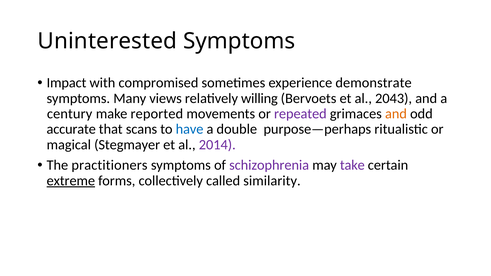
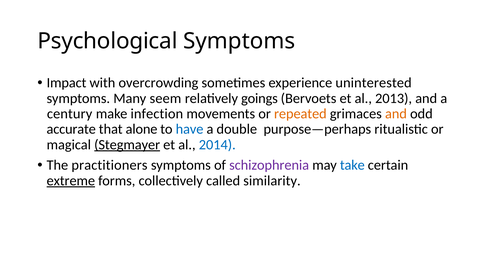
Uninterested: Uninterested -> Psychological
compromised: compromised -> overcrowding
demonstrate: demonstrate -> uninterested
views: views -> seem
willing: willing -> goings
2043: 2043 -> 2013
reported: reported -> infection
repeated colour: purple -> orange
scans: scans -> alone
Stegmayer underline: none -> present
2014 colour: purple -> blue
take colour: purple -> blue
